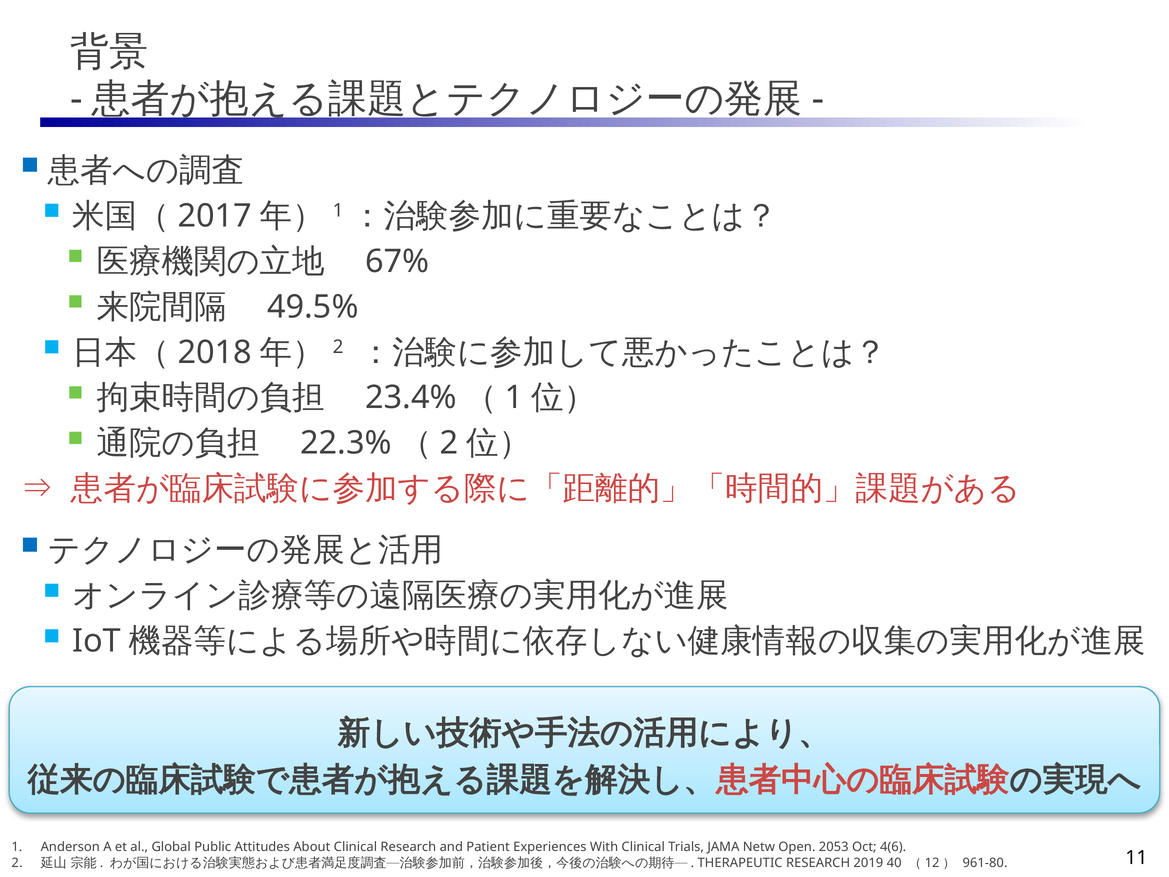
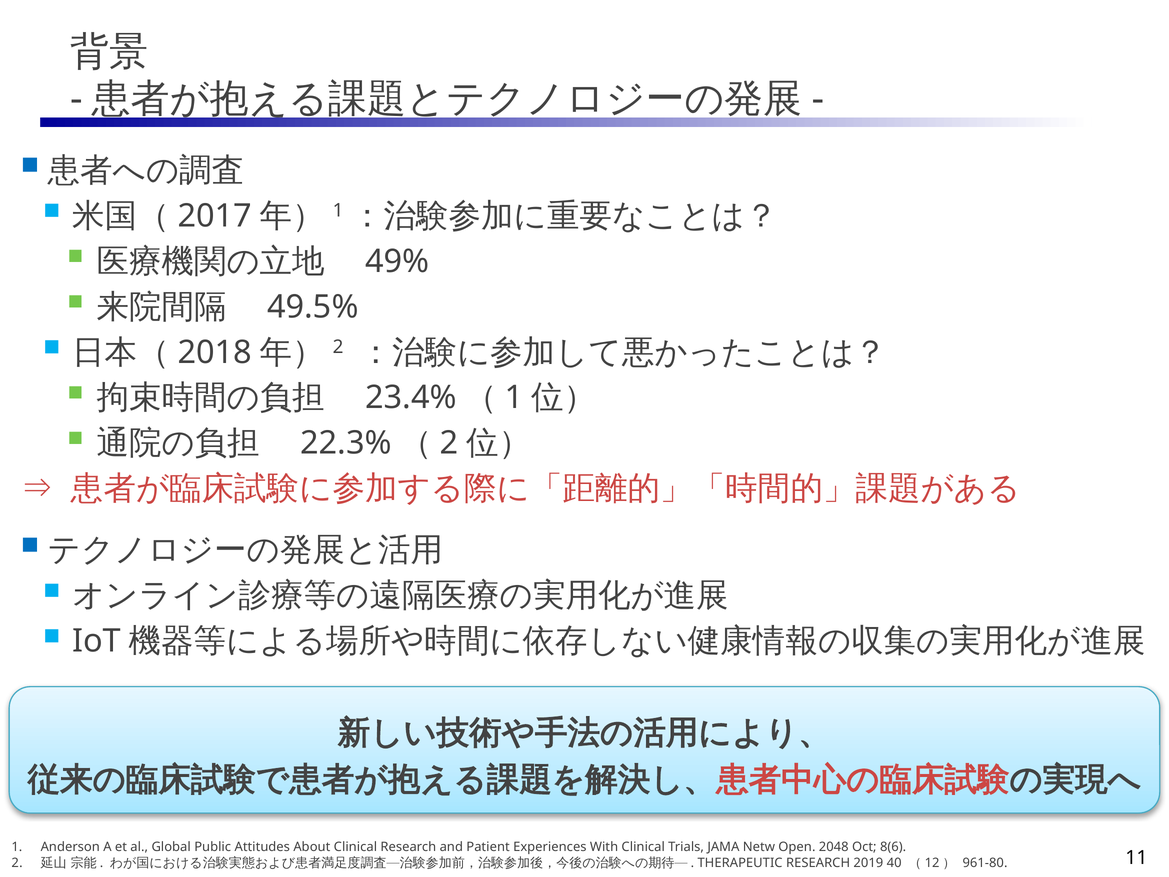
67%: 67% -> 49%
2053: 2053 -> 2048
4(6: 4(6 -> 8(6
